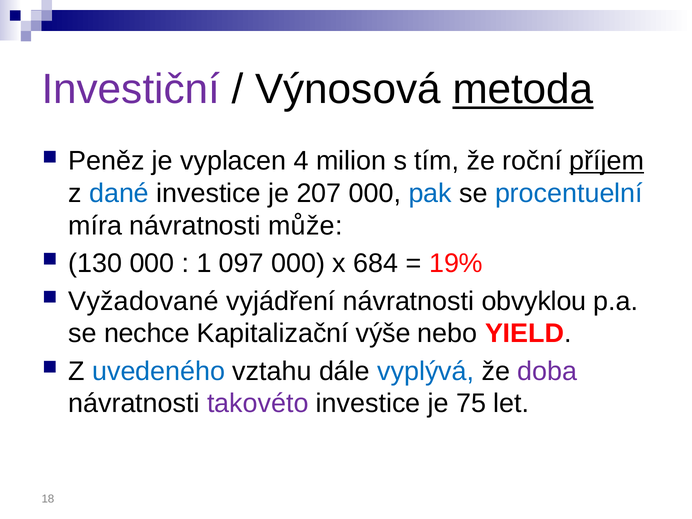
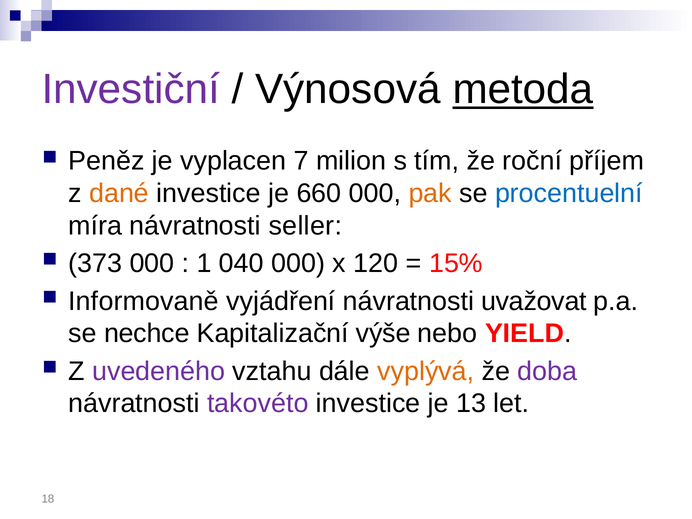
4: 4 -> 7
příjem underline: present -> none
dané colour: blue -> orange
207: 207 -> 660
pak colour: blue -> orange
může: může -> seller
130: 130 -> 373
097: 097 -> 040
684: 684 -> 120
19%: 19% -> 15%
Vyžadované: Vyžadované -> Informovaně
obvyklou: obvyklou -> uvažovat
uvedeného colour: blue -> purple
vyplývá colour: blue -> orange
75: 75 -> 13
